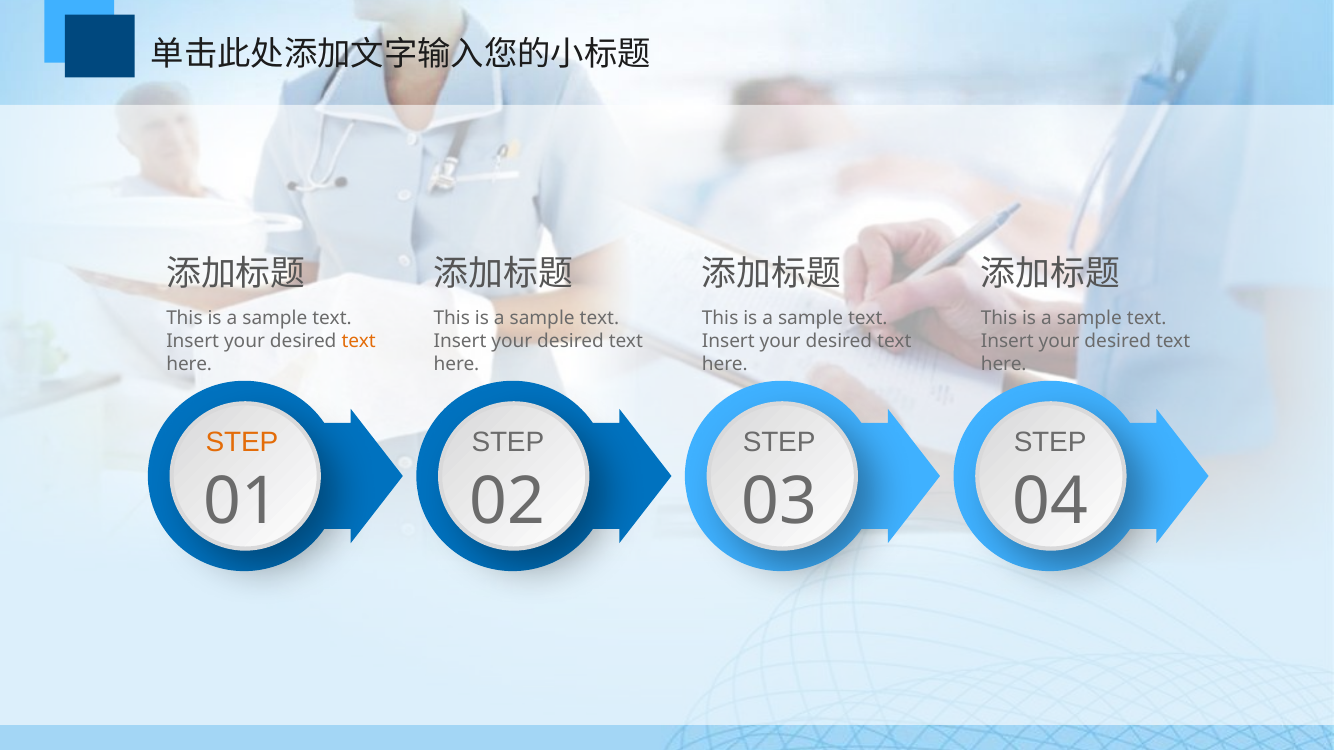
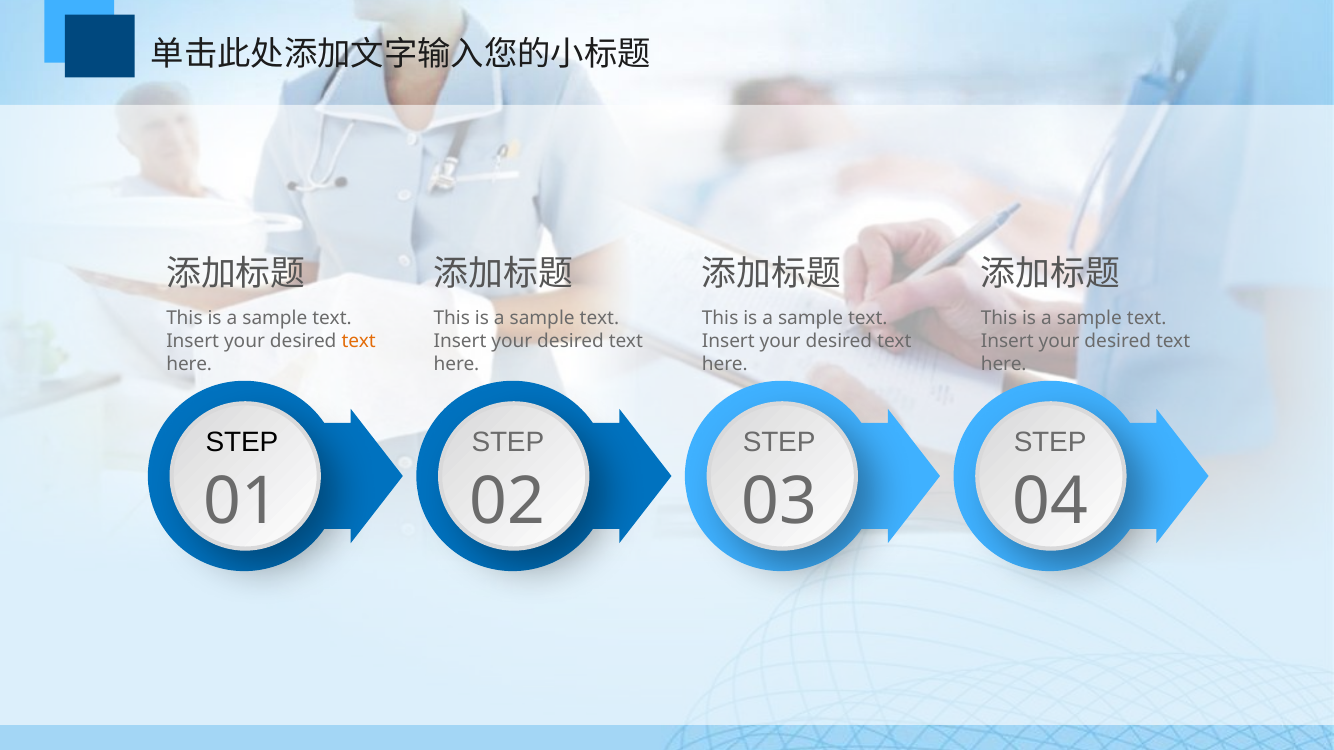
STEP at (242, 443) colour: orange -> black
